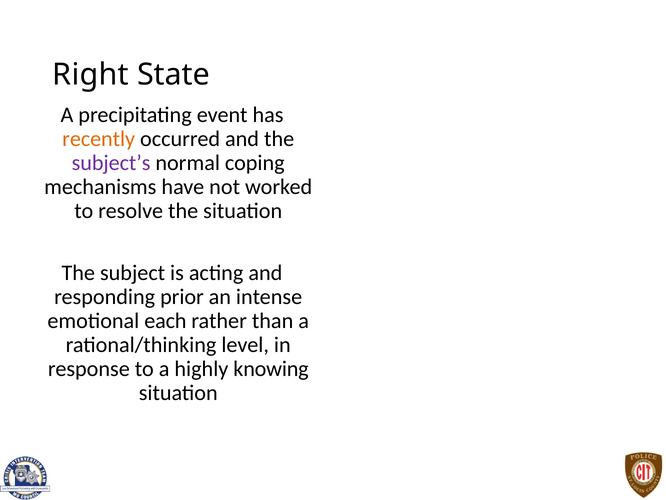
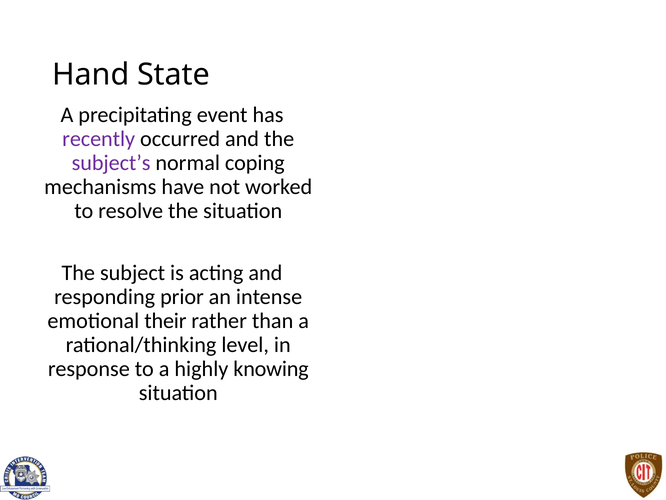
Right: Right -> Hand
recently colour: orange -> purple
each: each -> their
